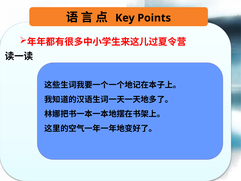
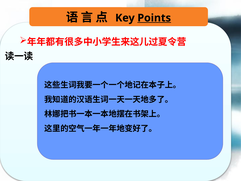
Points underline: none -> present
